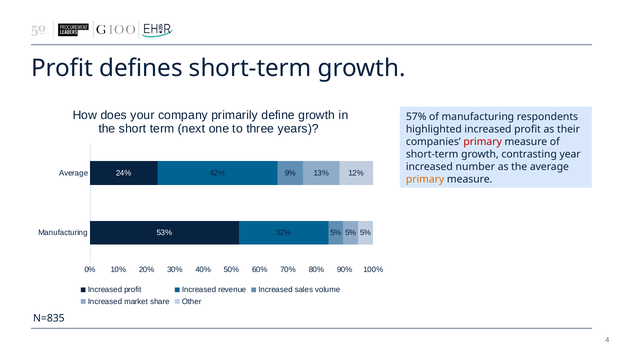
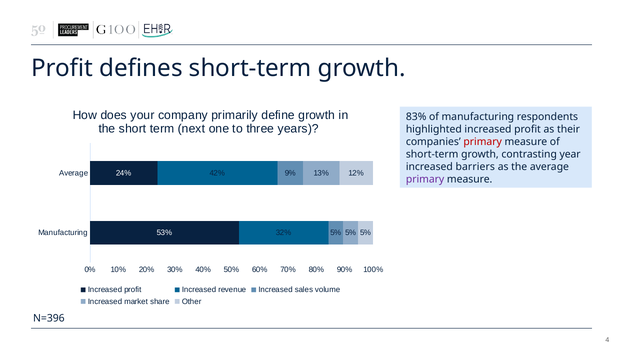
57%: 57% -> 83%
number: number -> barriers
primary at (425, 179) colour: orange -> purple
N=835: N=835 -> N=396
